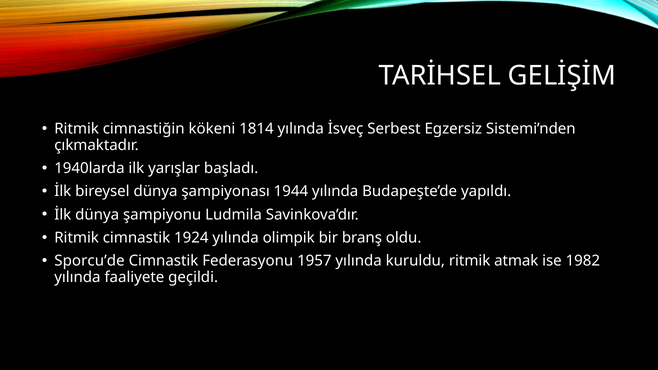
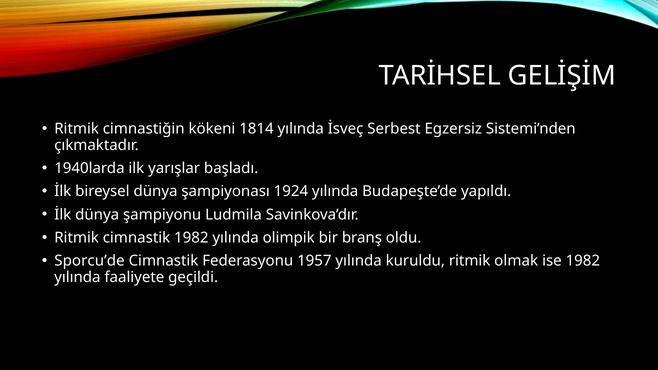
1944: 1944 -> 1924
cimnastik 1924: 1924 -> 1982
atmak: atmak -> olmak
